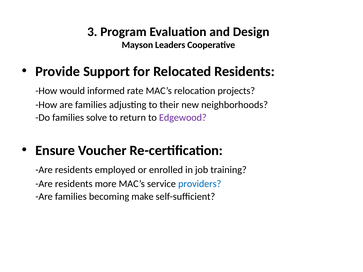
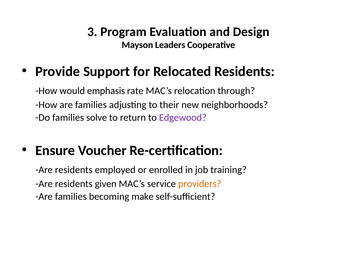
informed: informed -> emphasis
projects: projects -> through
more: more -> given
providers colour: blue -> orange
